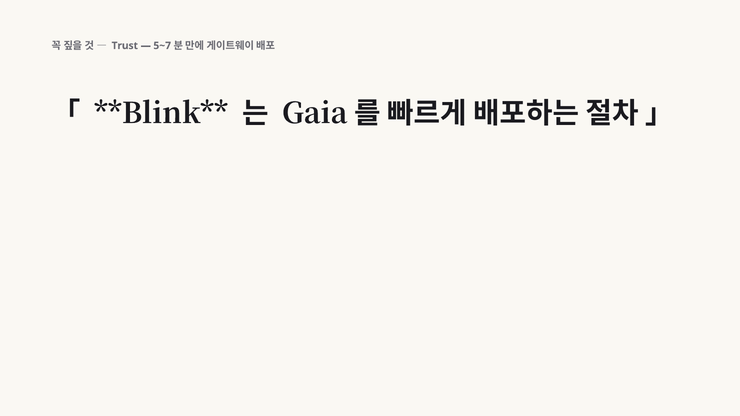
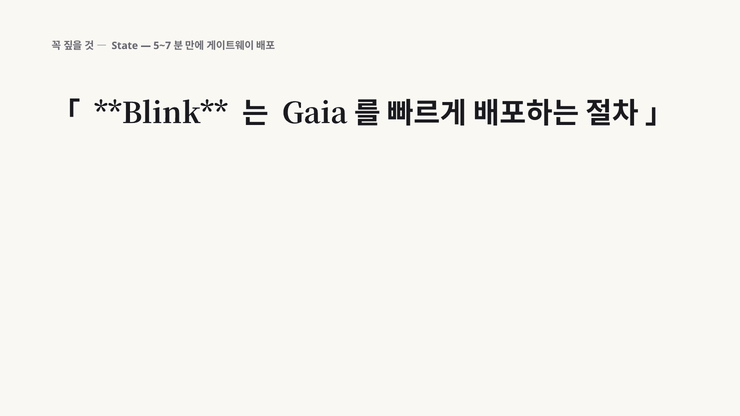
Trust: Trust -> State
